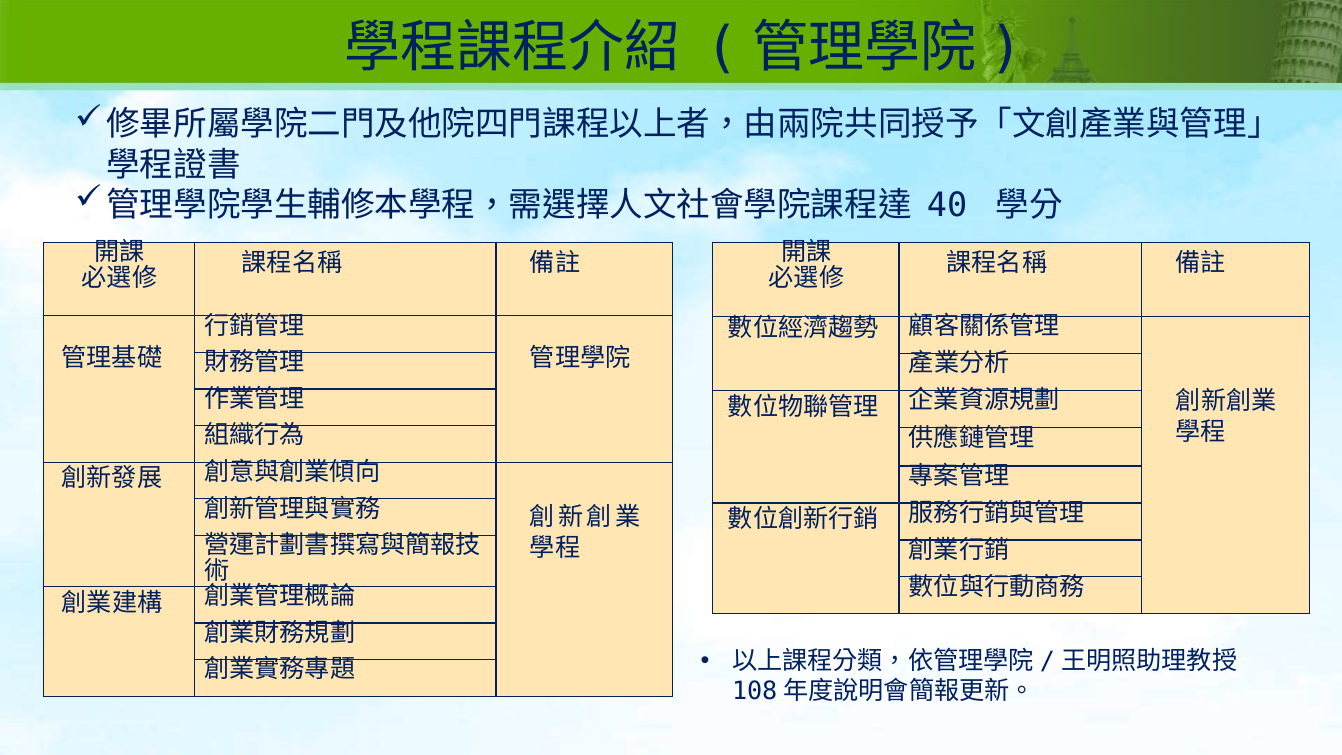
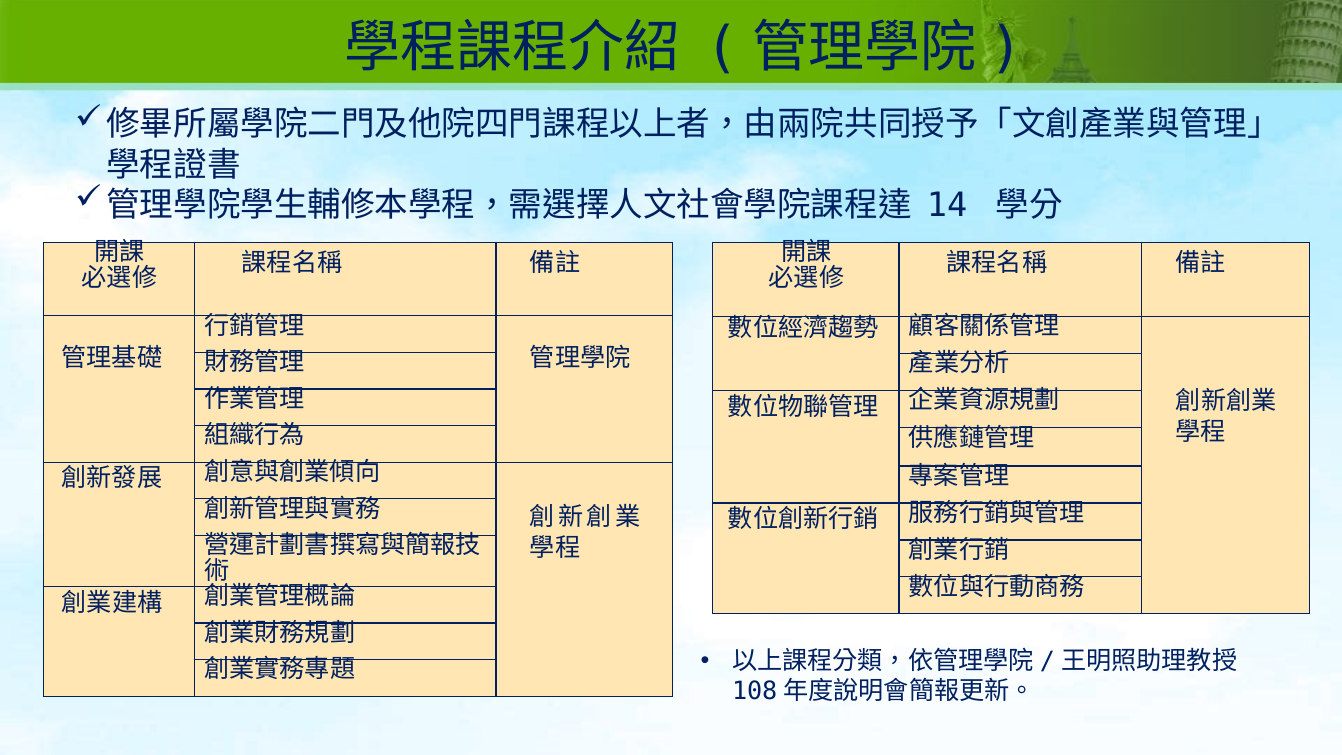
40: 40 -> 14
